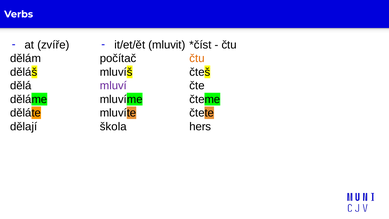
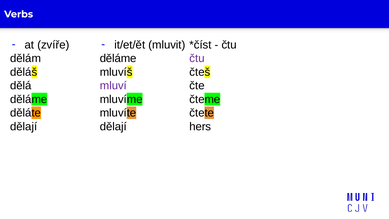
počítač at (118, 58): počítač -> děláme
čtu at (197, 58) colour: orange -> purple
škola at (113, 126): škola -> dělají
